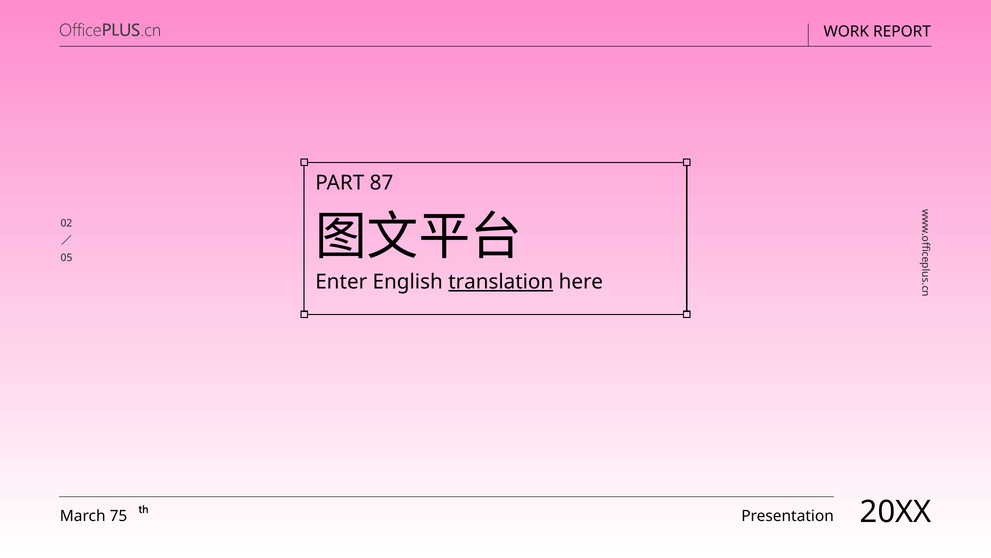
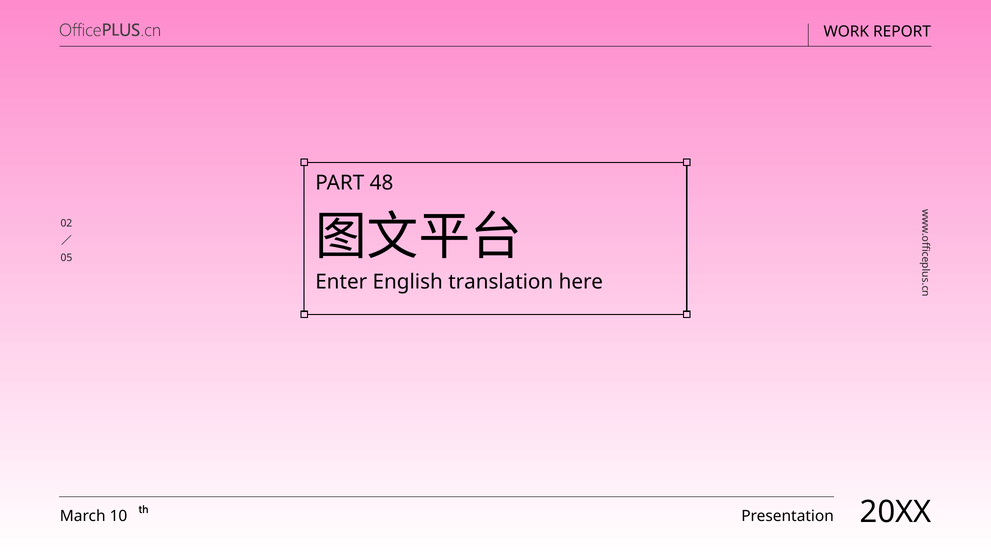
87: 87 -> 48
translation underline: present -> none
75: 75 -> 10
